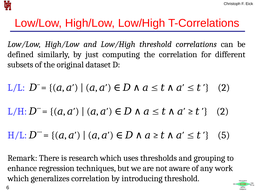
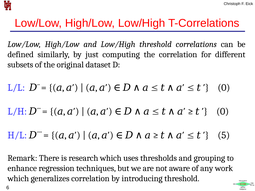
2 at (224, 88): 2 -> 0
2 at (223, 112): 2 -> 0
